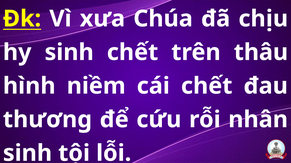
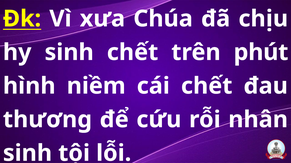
thâu: thâu -> phút
